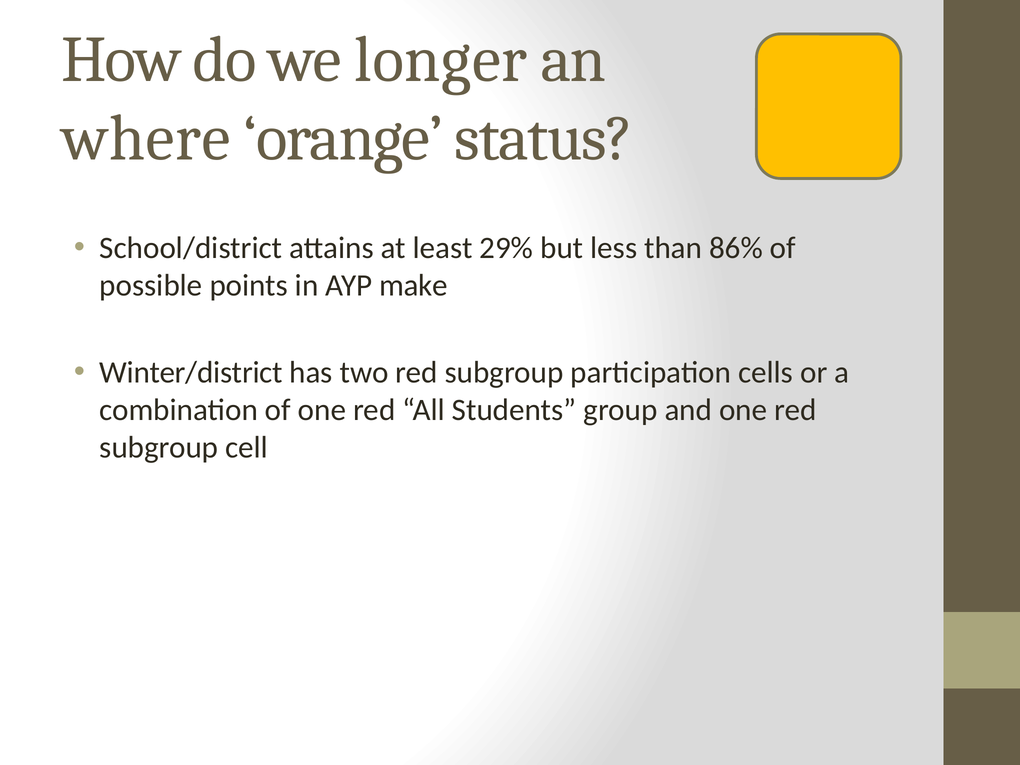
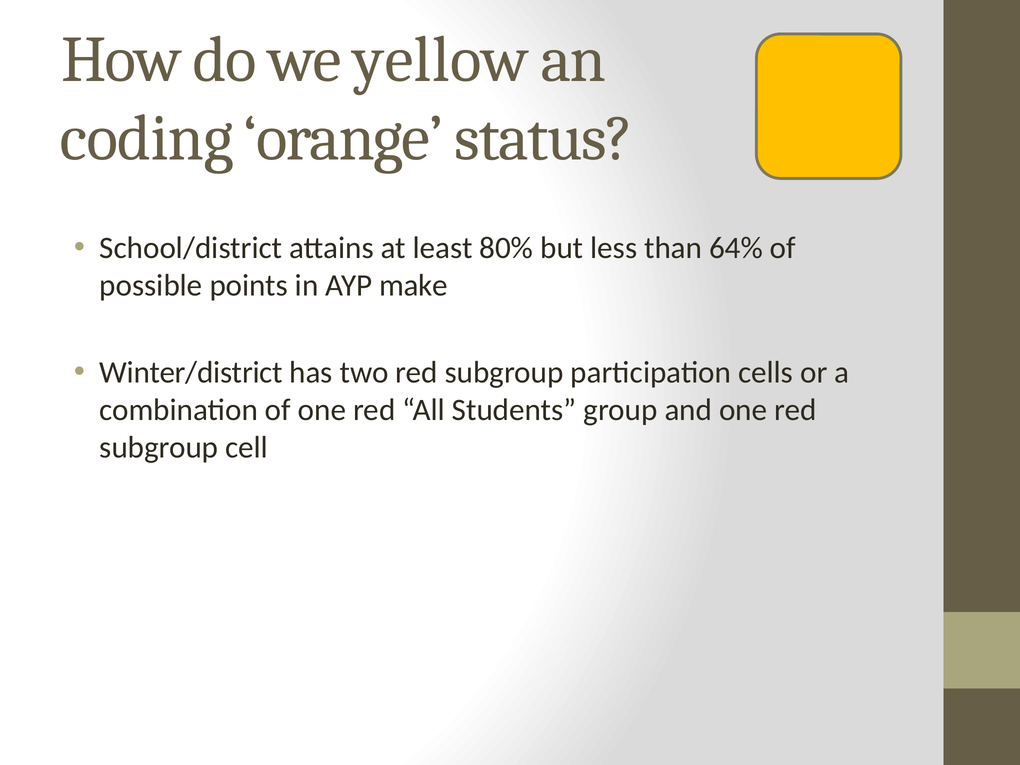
longer: longer -> yellow
where: where -> coding
29%: 29% -> 80%
86%: 86% -> 64%
